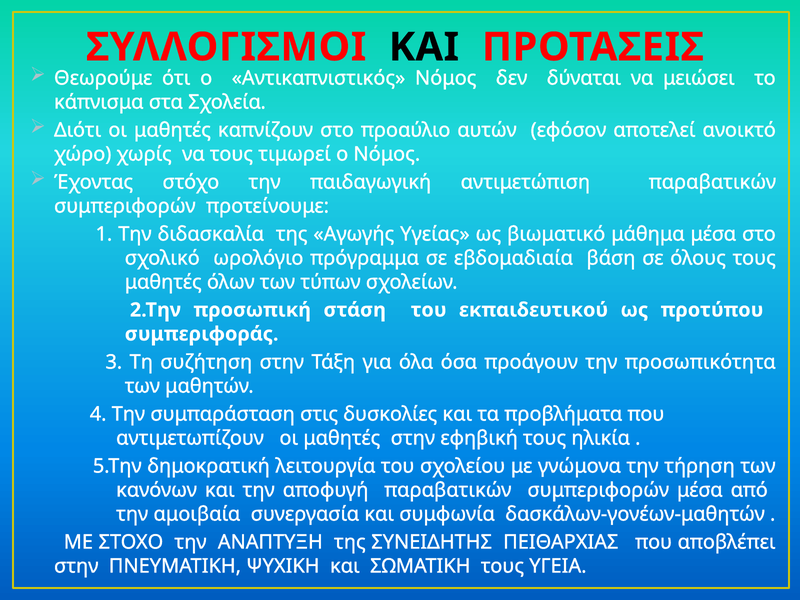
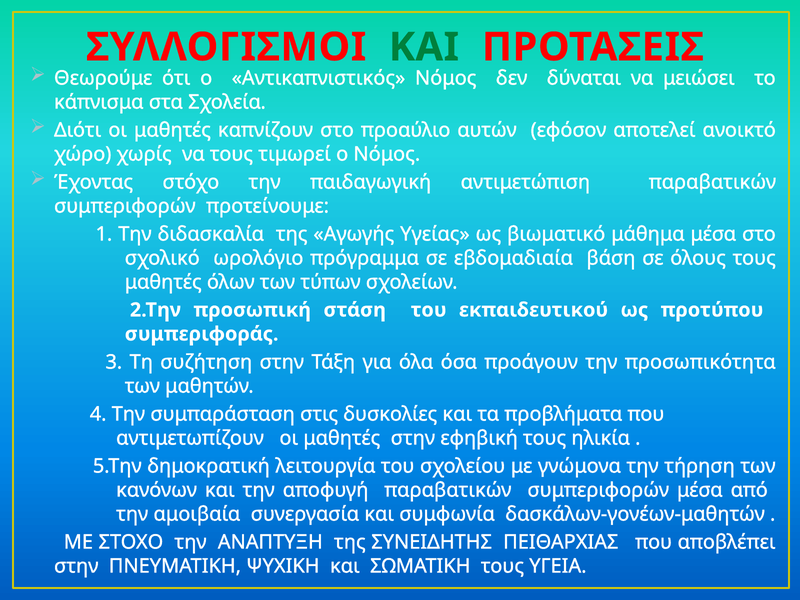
ΚΑΙ at (424, 47) colour: black -> green
